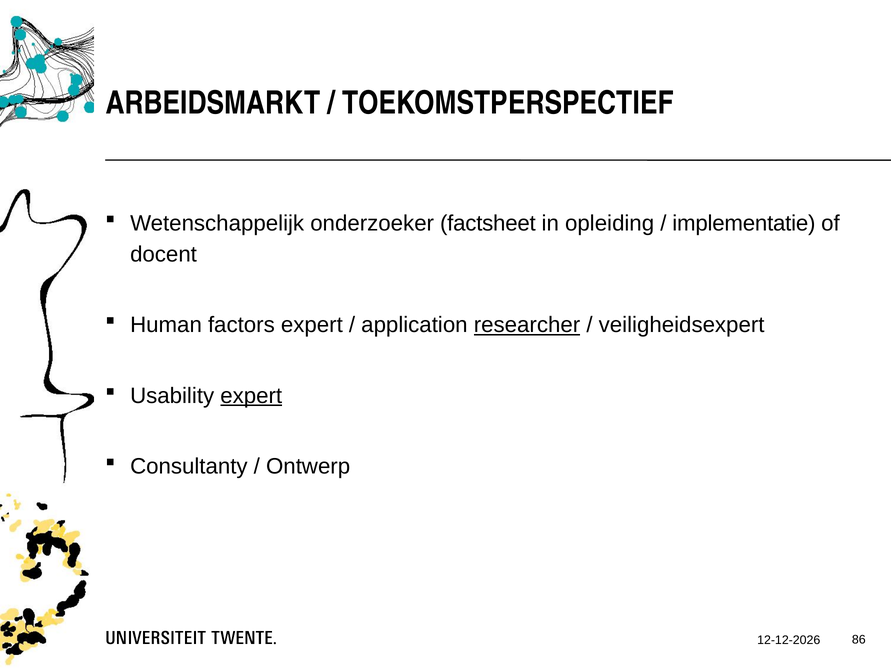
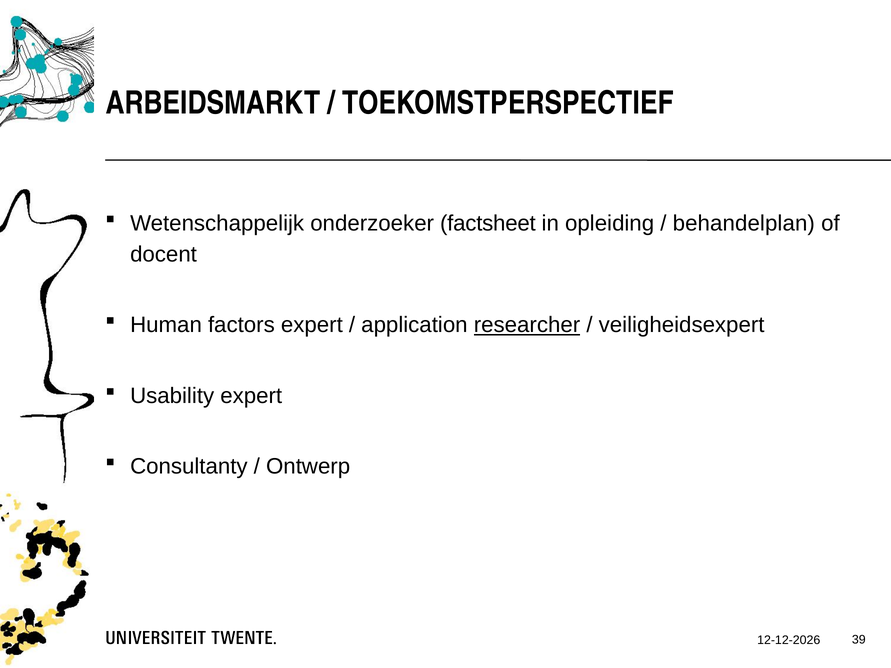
implementatie: implementatie -> behandelplan
expert at (251, 396) underline: present -> none
86: 86 -> 39
